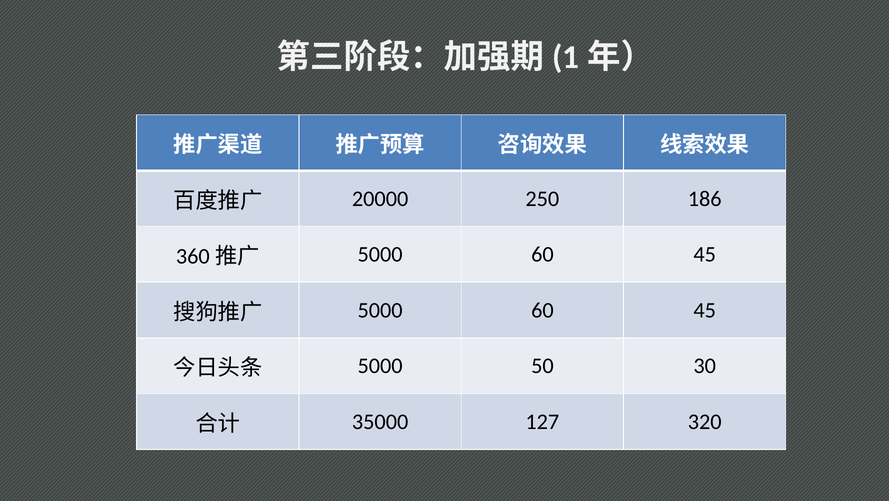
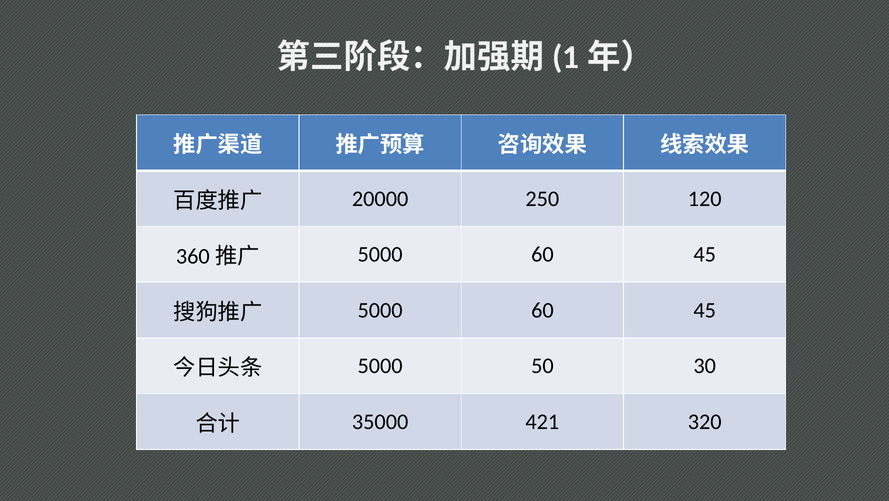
186: 186 -> 120
127: 127 -> 421
